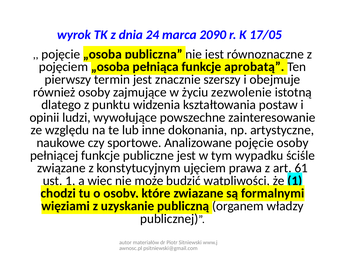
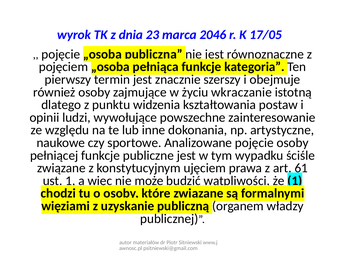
24: 24 -> 23
2090: 2090 -> 2046
aprobatą: aprobatą -> kategoria
zezwolenie: zezwolenie -> wkraczanie
